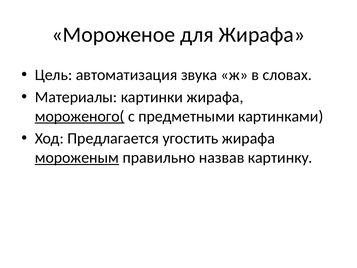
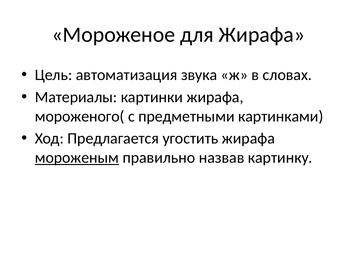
мороженого( underline: present -> none
